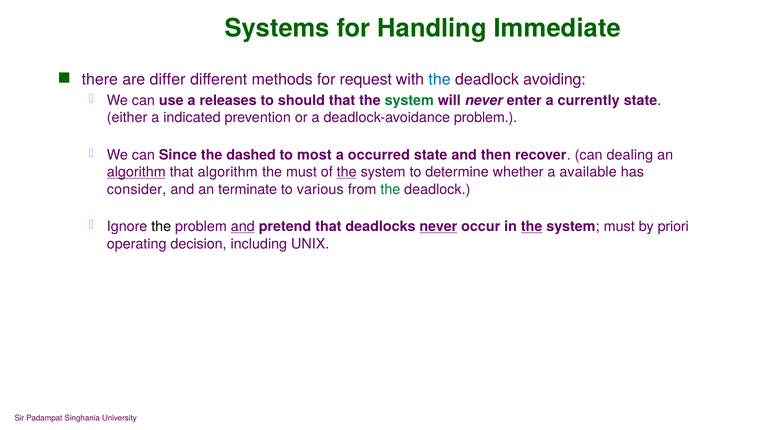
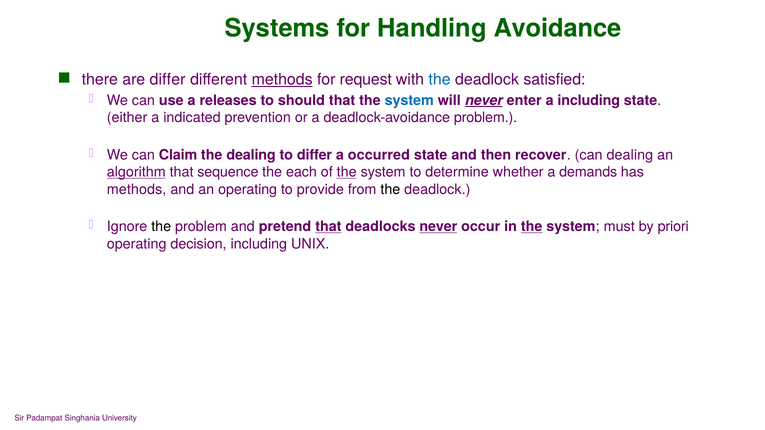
Immediate: Immediate -> Avoidance
methods at (282, 80) underline: none -> present
avoiding: avoiding -> satisfied
system at (409, 101) colour: green -> blue
never at (484, 101) underline: none -> present
a currently: currently -> including
Since: Since -> Claim
the dashed: dashed -> dealing
to most: most -> differ
that algorithm: algorithm -> sequence
the must: must -> each
available: available -> demands
consider at (137, 189): consider -> methods
an terminate: terminate -> operating
various: various -> provide
the at (390, 189) colour: green -> black
and at (243, 227) underline: present -> none
that at (328, 227) underline: none -> present
